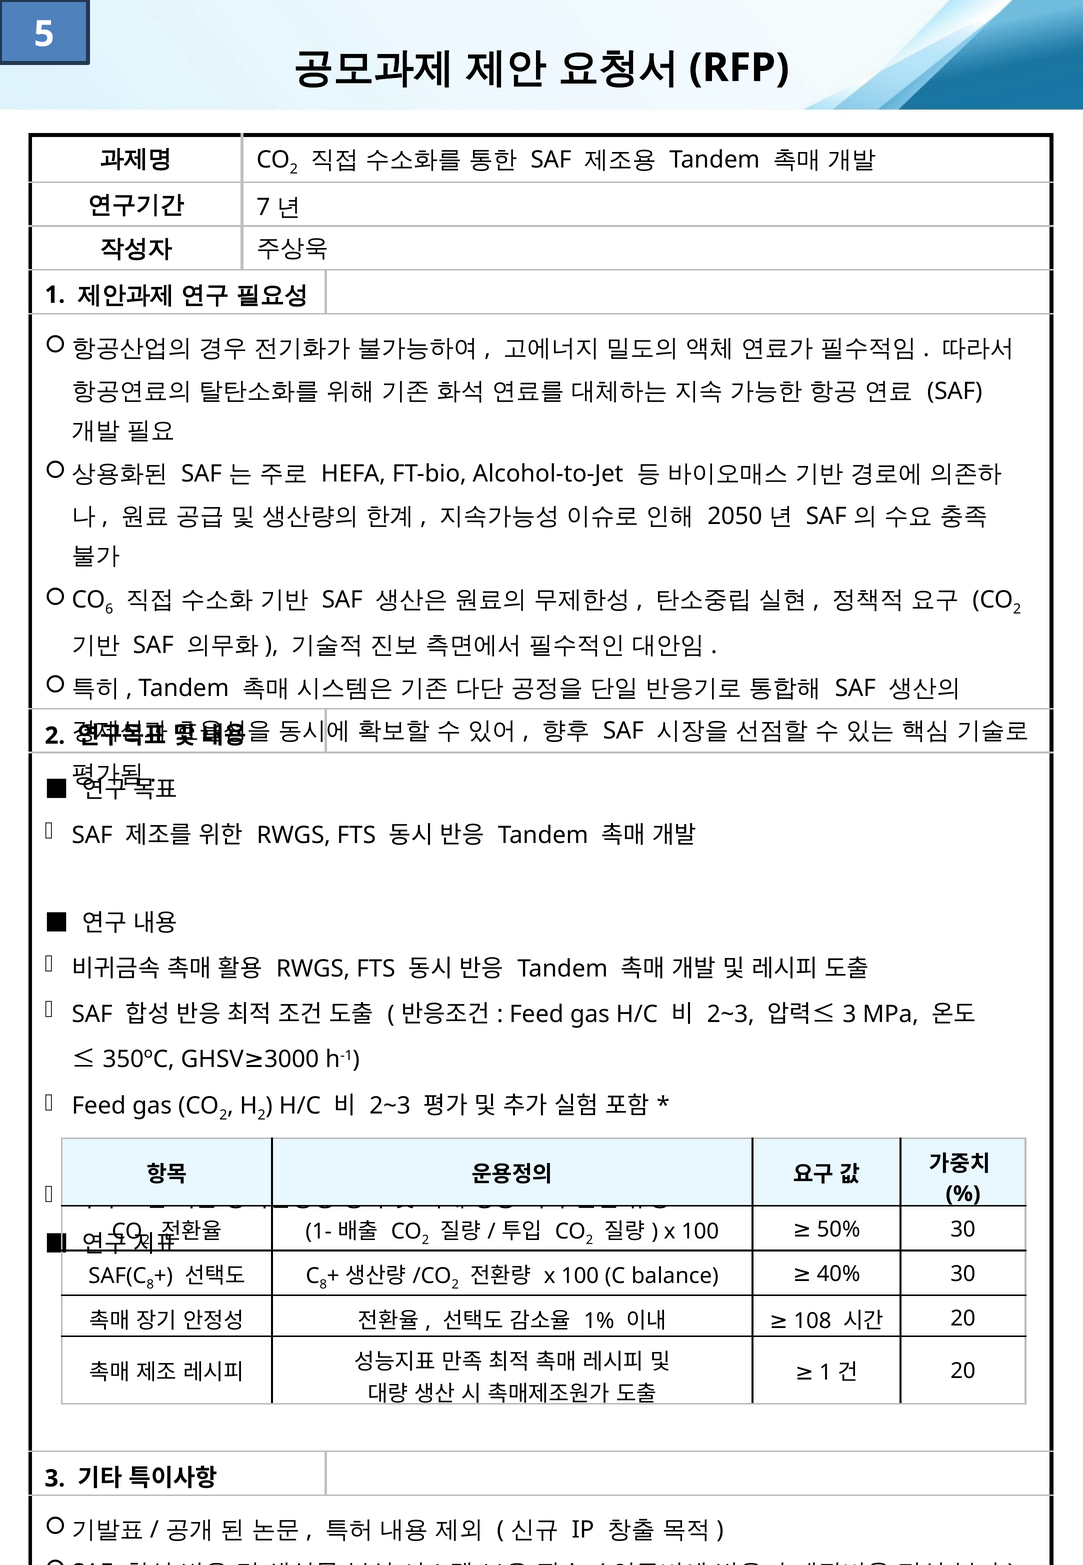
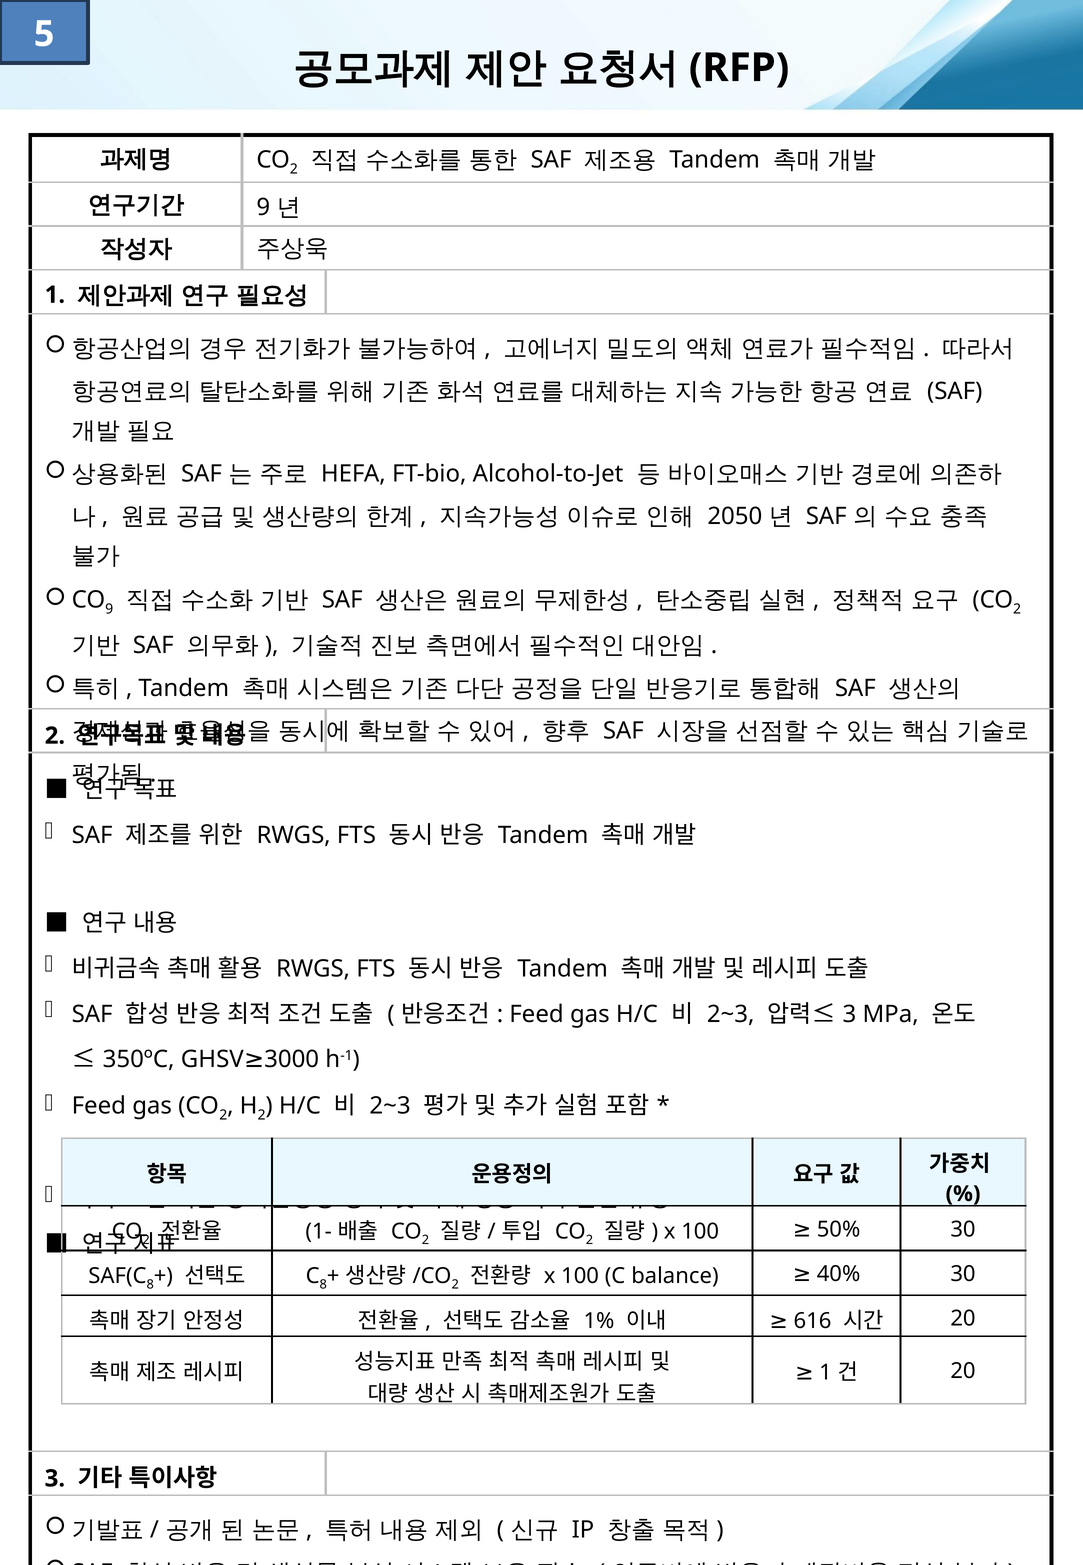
7 at (263, 207): 7 -> 9
6 at (109, 609): 6 -> 9
108: 108 -> 616
